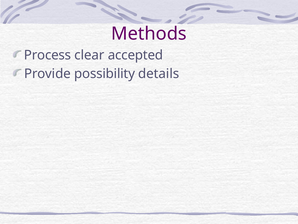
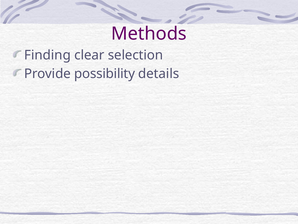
Process: Process -> Finding
accepted: accepted -> selection
